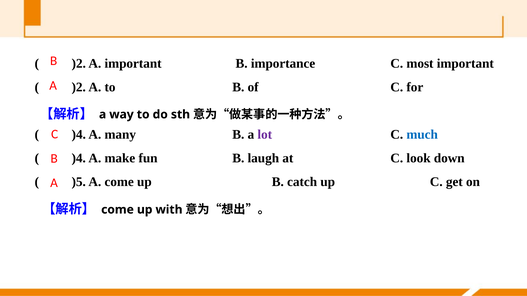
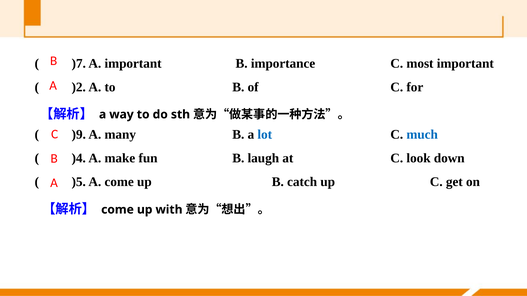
)2 at (79, 63): )2 -> )7
)4 at (79, 135): )4 -> )9
lot colour: purple -> blue
